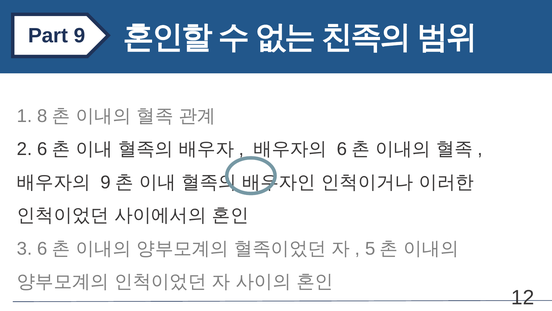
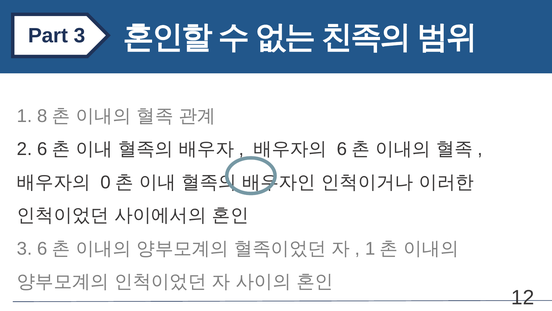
Part 9: 9 -> 3
9 at (106, 182): 9 -> 0
5 at (370, 248): 5 -> 1
